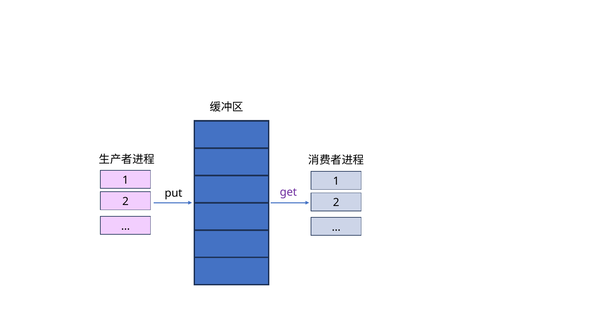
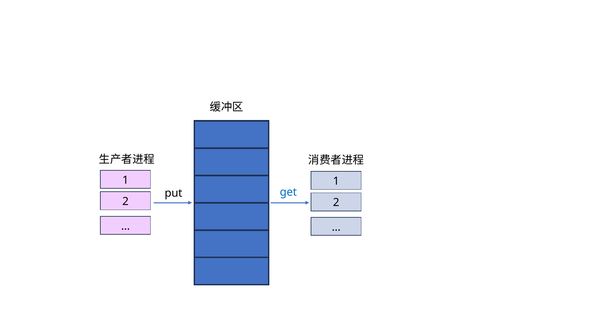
get colour: purple -> blue
